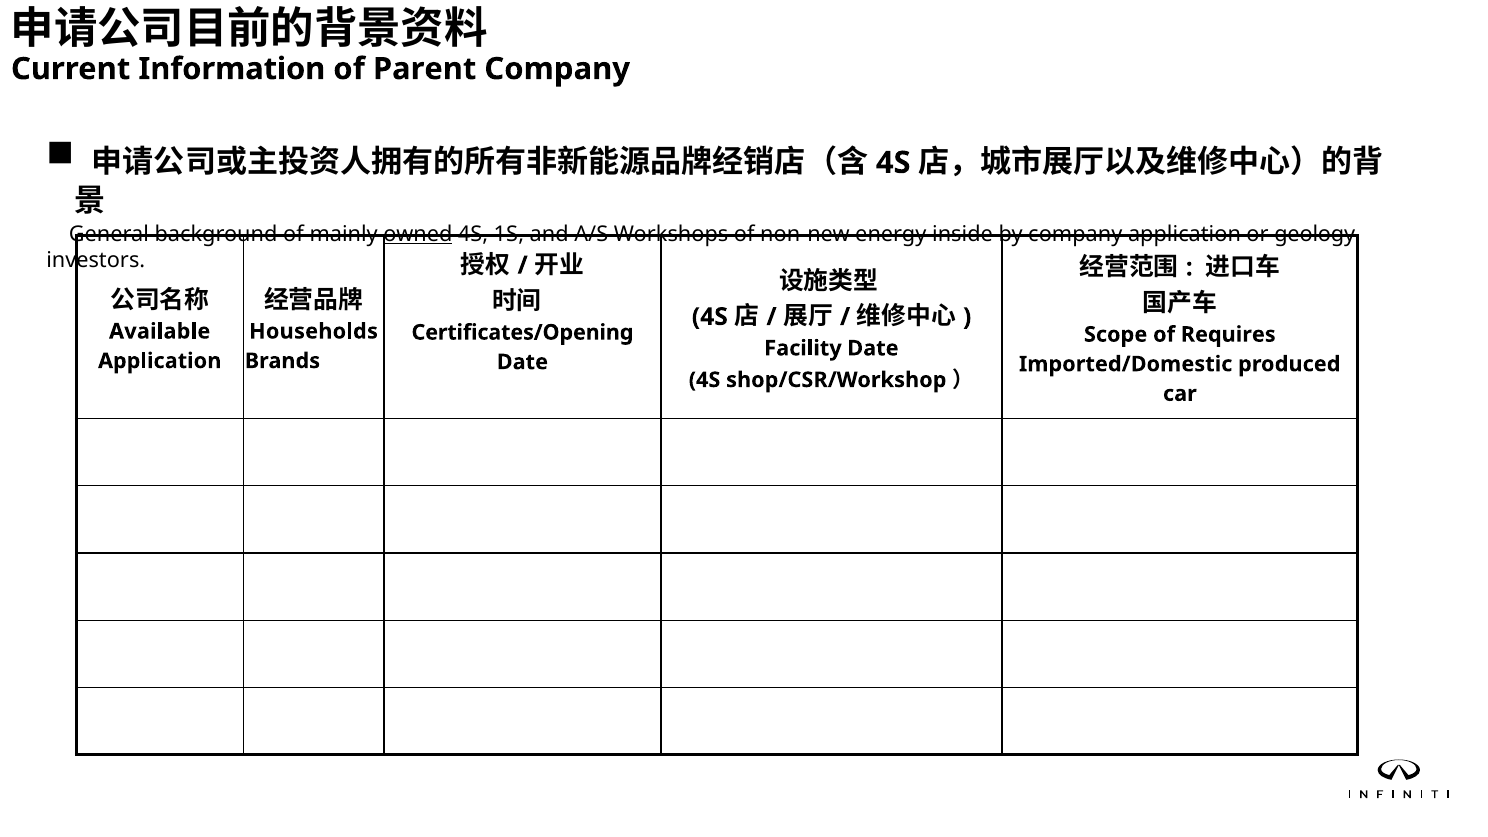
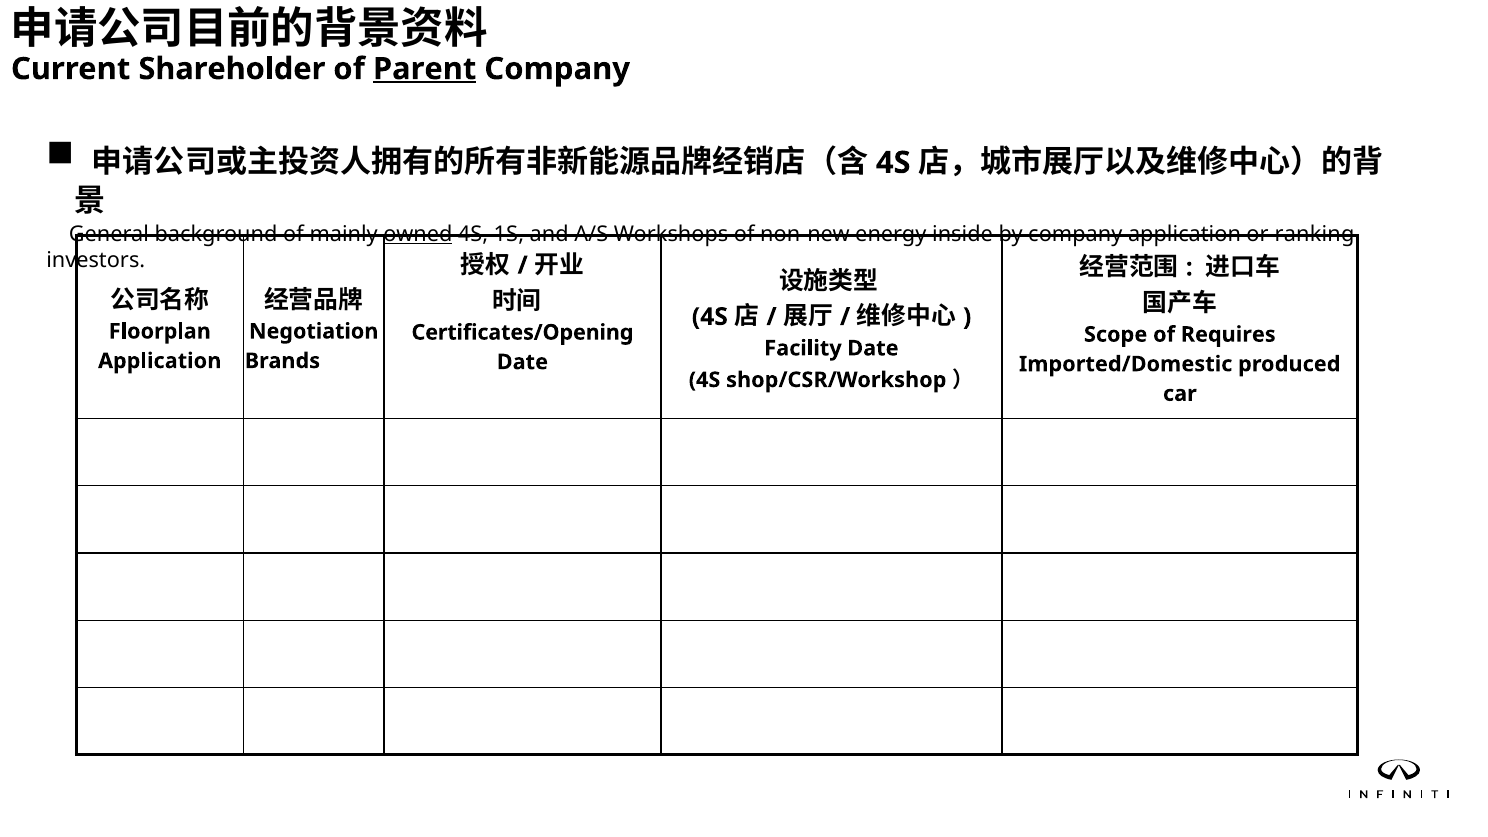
Information: Information -> Shareholder
Parent underline: none -> present
geology: geology -> ranking
Available: Available -> Floorplan
Households: Households -> Negotiation
